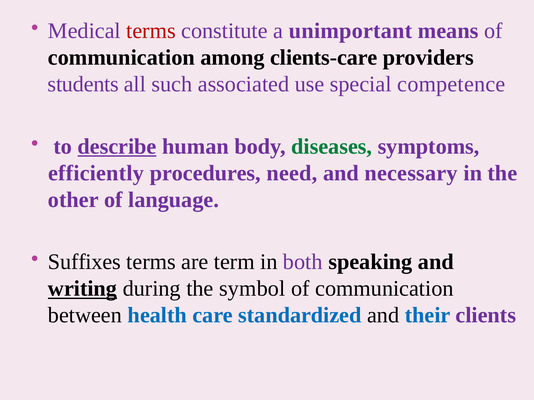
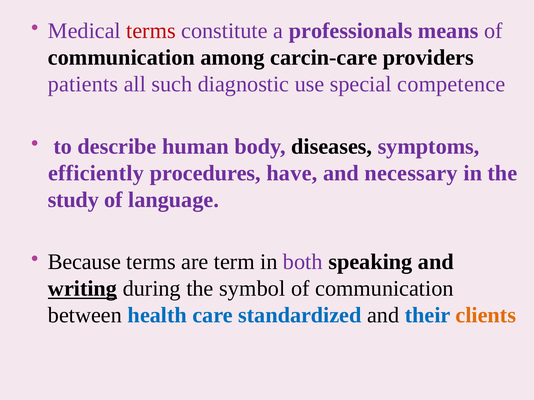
unimportant: unimportant -> professionals
clients-care: clients-care -> carcin-care
students: students -> patients
associated: associated -> diagnostic
describe underline: present -> none
diseases colour: green -> black
need: need -> have
other: other -> study
Suffixes: Suffixes -> Because
clients colour: purple -> orange
